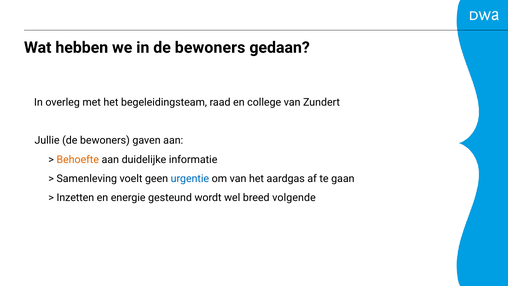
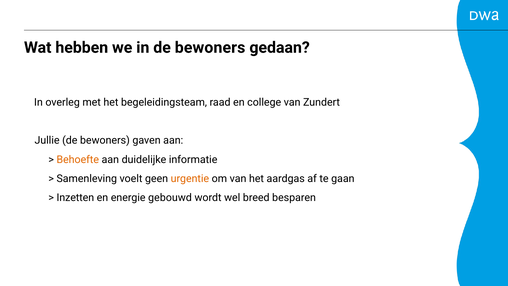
urgentie colour: blue -> orange
gesteund: gesteund -> gebouwd
volgende: volgende -> besparen
